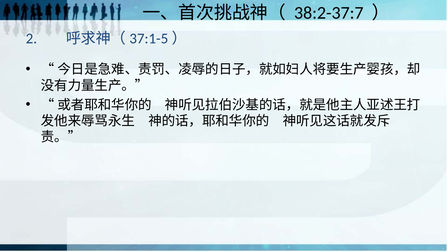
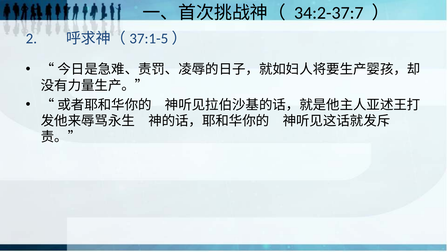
38:2-37:7: 38:2-37:7 -> 34:2-37:7
